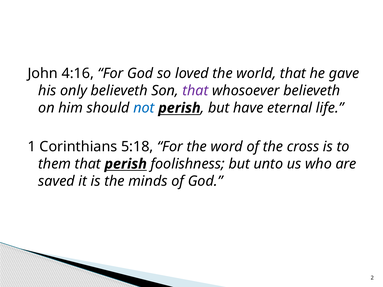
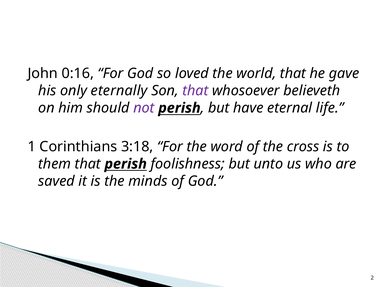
4:16: 4:16 -> 0:16
only believeth: believeth -> eternally
not colour: blue -> purple
5:18: 5:18 -> 3:18
